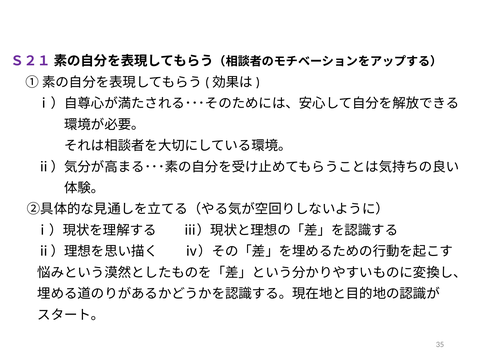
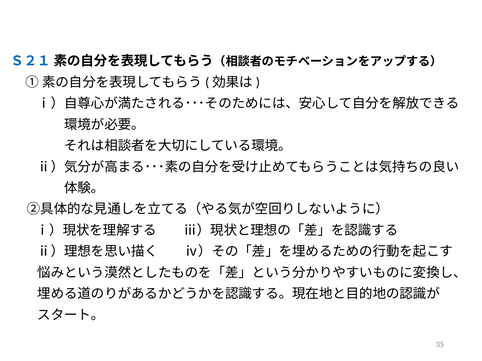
Ｓ２１ colour: purple -> blue
